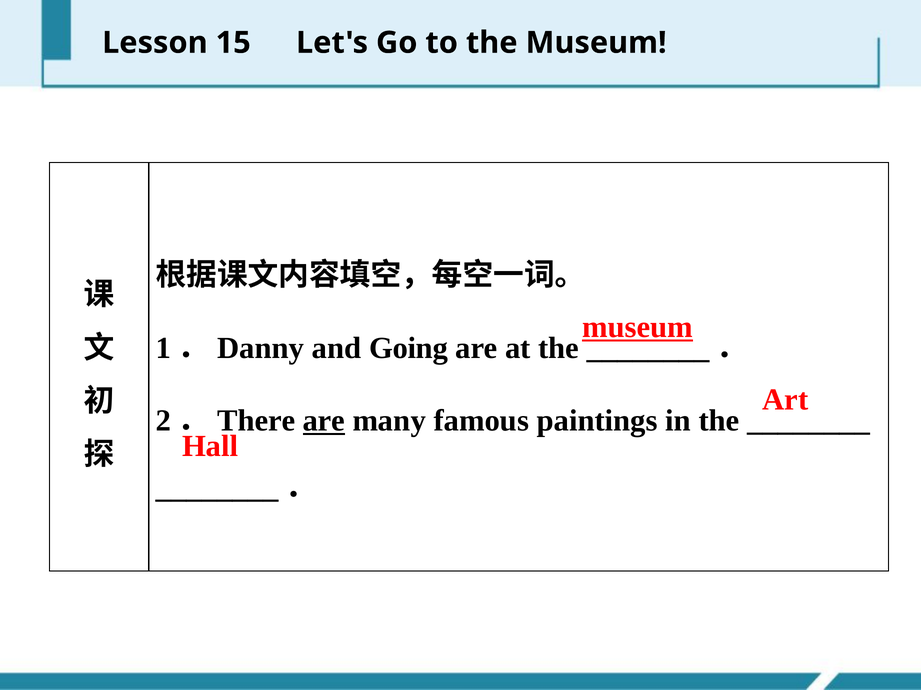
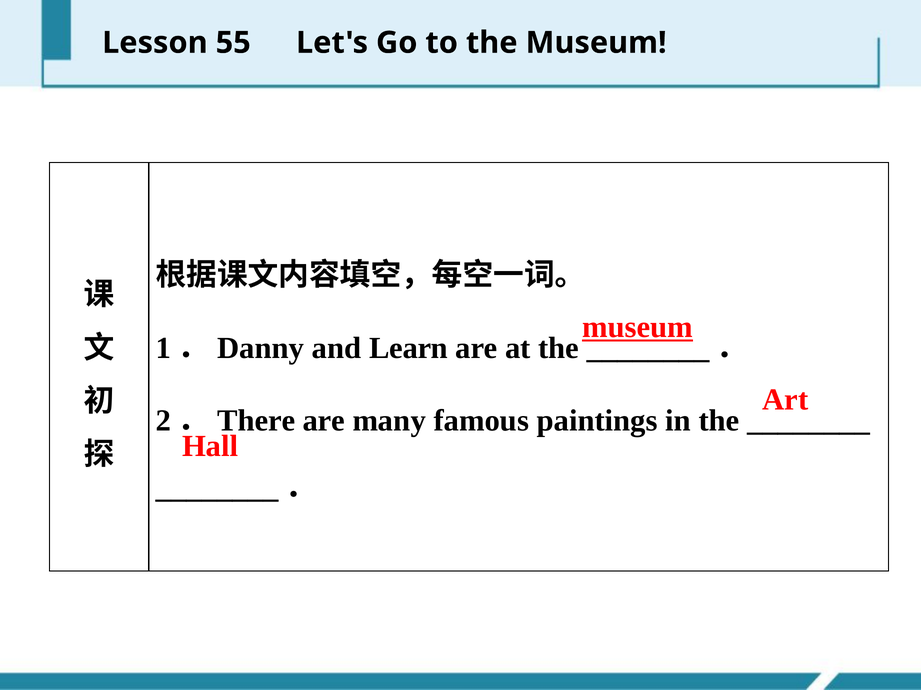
15: 15 -> 55
Going: Going -> Learn
are at (324, 421) underline: present -> none
